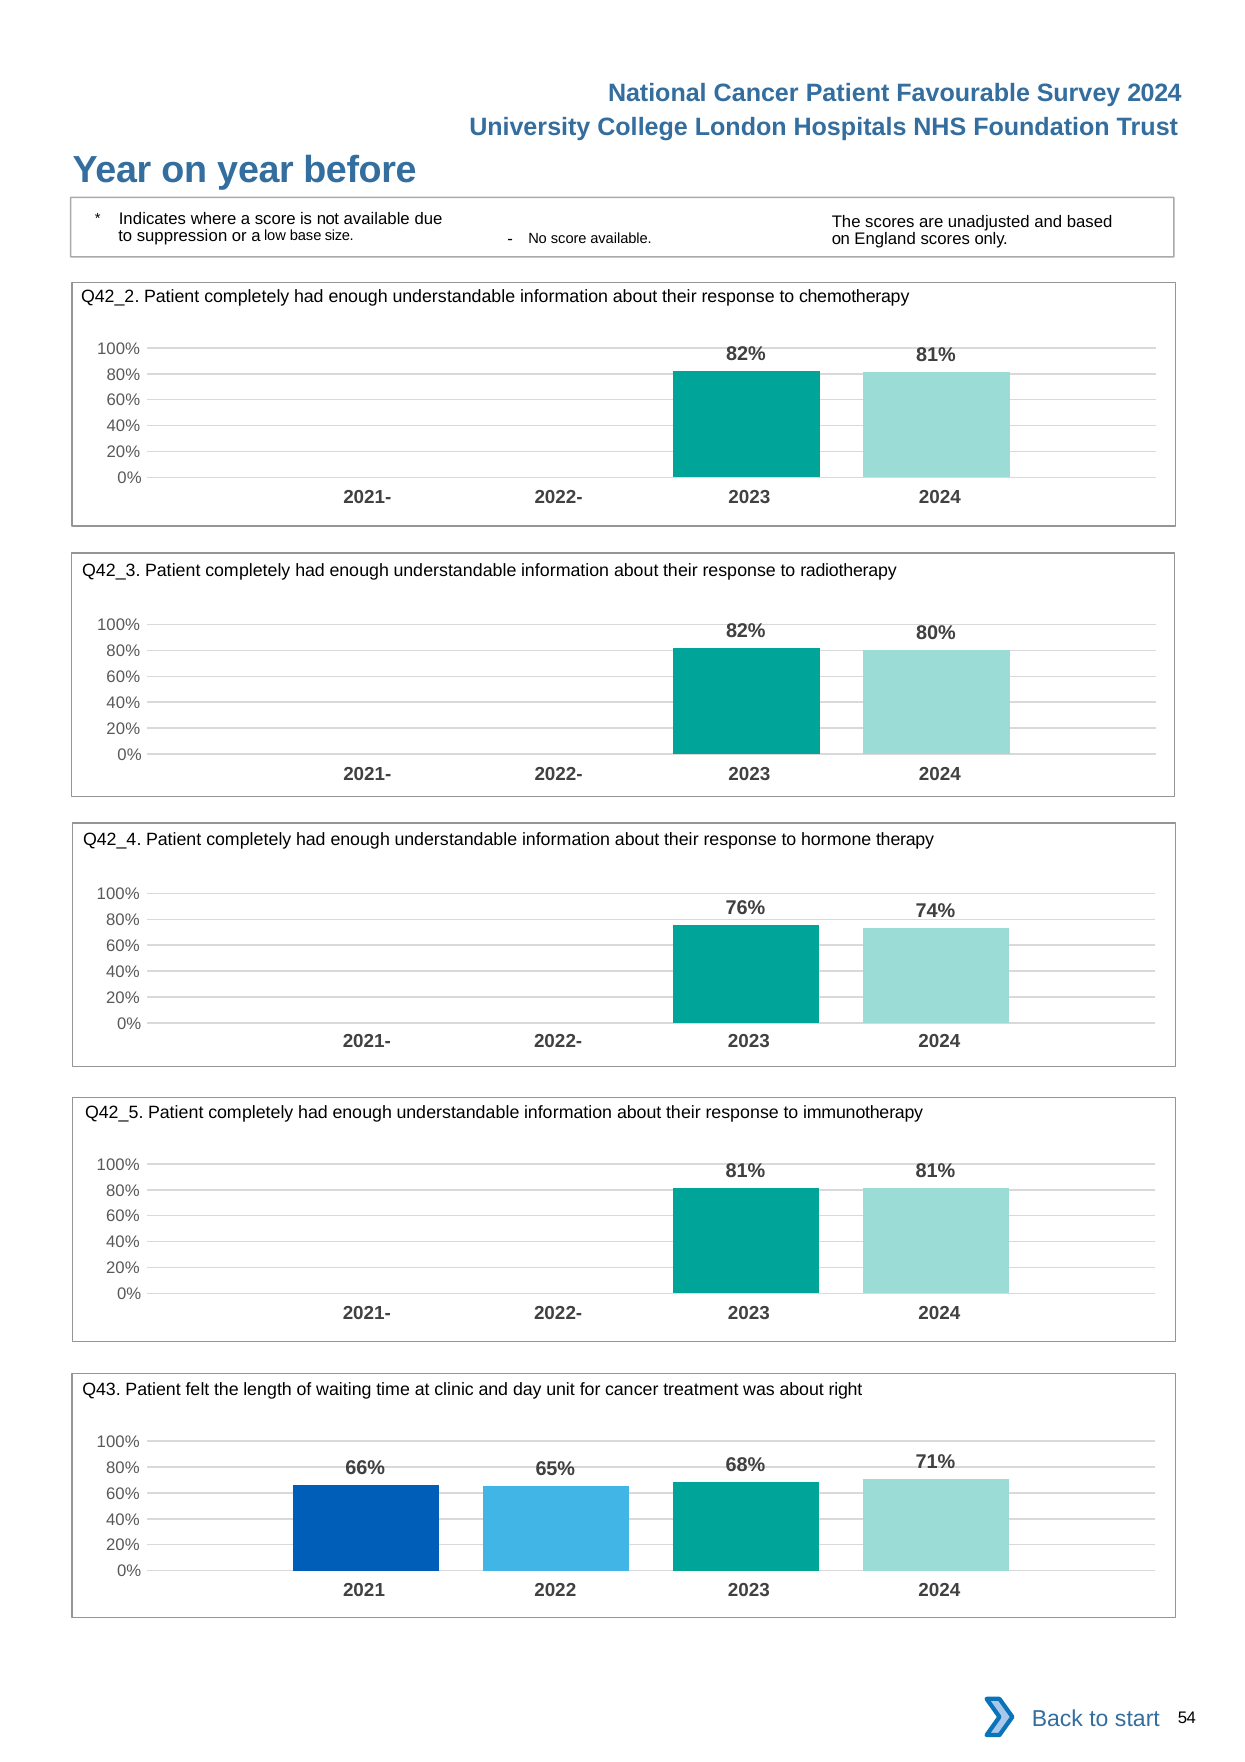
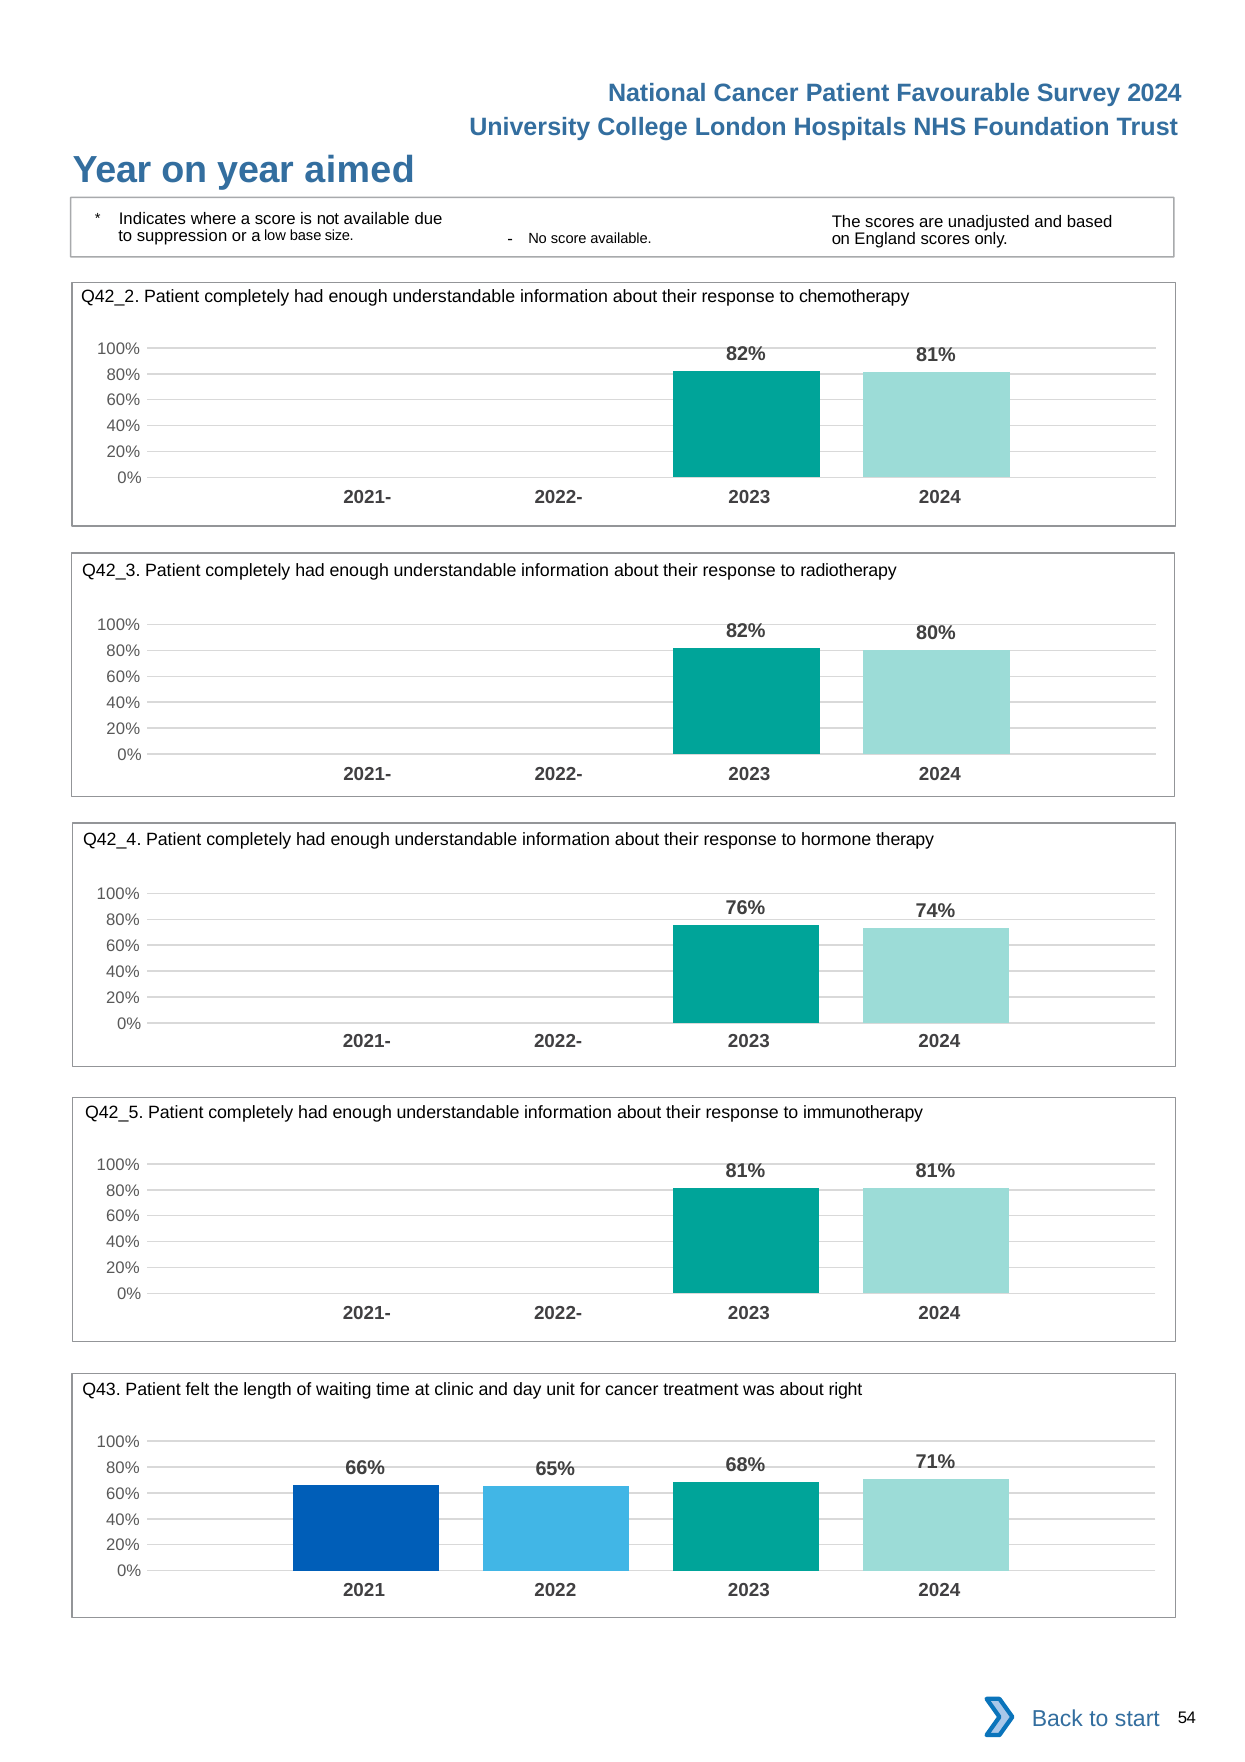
before: before -> aimed
